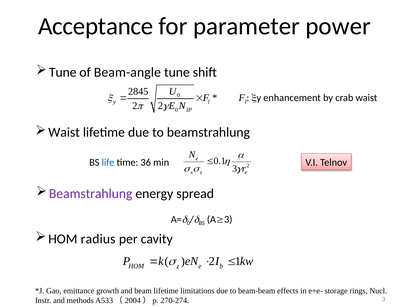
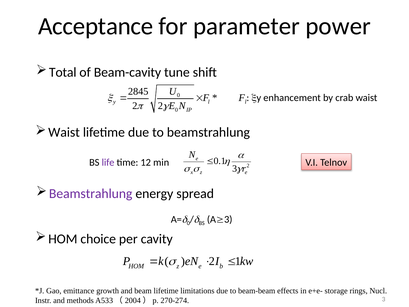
Tune at (63, 72): Tune -> Total
Beam-angle: Beam-angle -> Beam-cavity
life colour: blue -> purple
36: 36 -> 12
radius: radius -> choice
